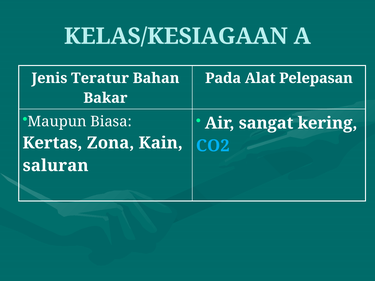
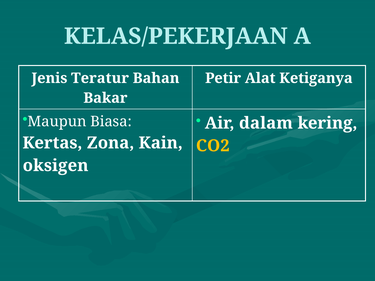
KELAS/KESIAGAAN: KELAS/KESIAGAAN -> KELAS/PEKERJAAN
Pada: Pada -> Petir
Pelepasan: Pelepasan -> Ketiganya
sangat: sangat -> dalam
CO2 colour: light blue -> yellow
saluran: saluran -> oksigen
